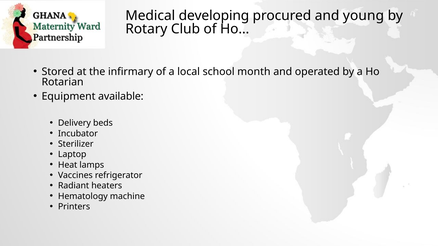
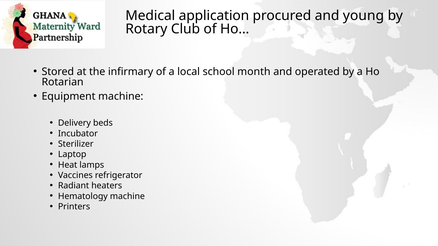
developing: developing -> application
Equipment available: available -> machine
